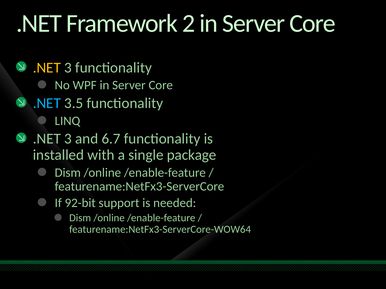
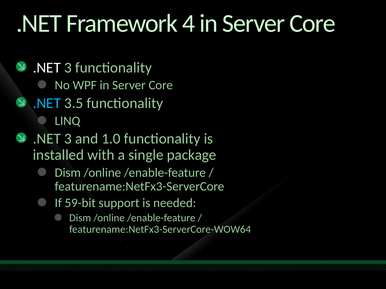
2: 2 -> 4
.NET at (47, 68) colour: yellow -> white
6.7: 6.7 -> 1.0
92-bit: 92-bit -> 59-bit
